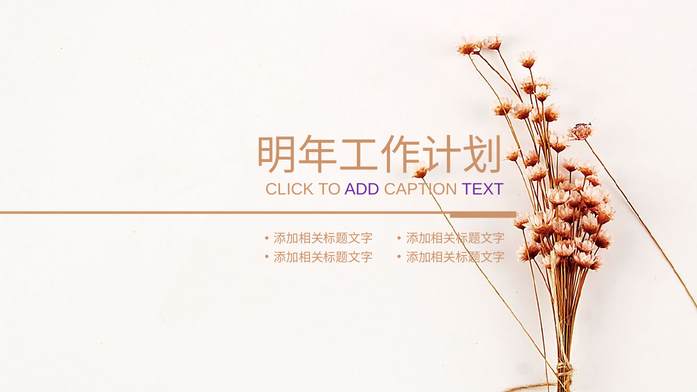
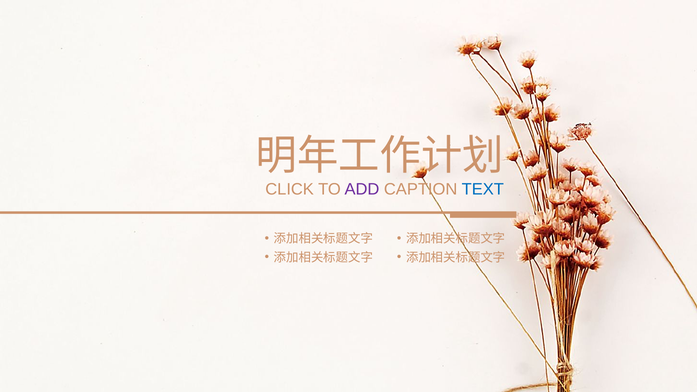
TEXT colour: purple -> blue
